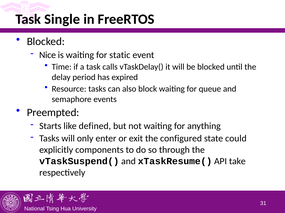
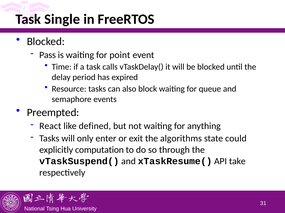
Nice: Nice -> Pass
static: static -> point
Starts: Starts -> React
configured: configured -> algorithms
components: components -> computation
